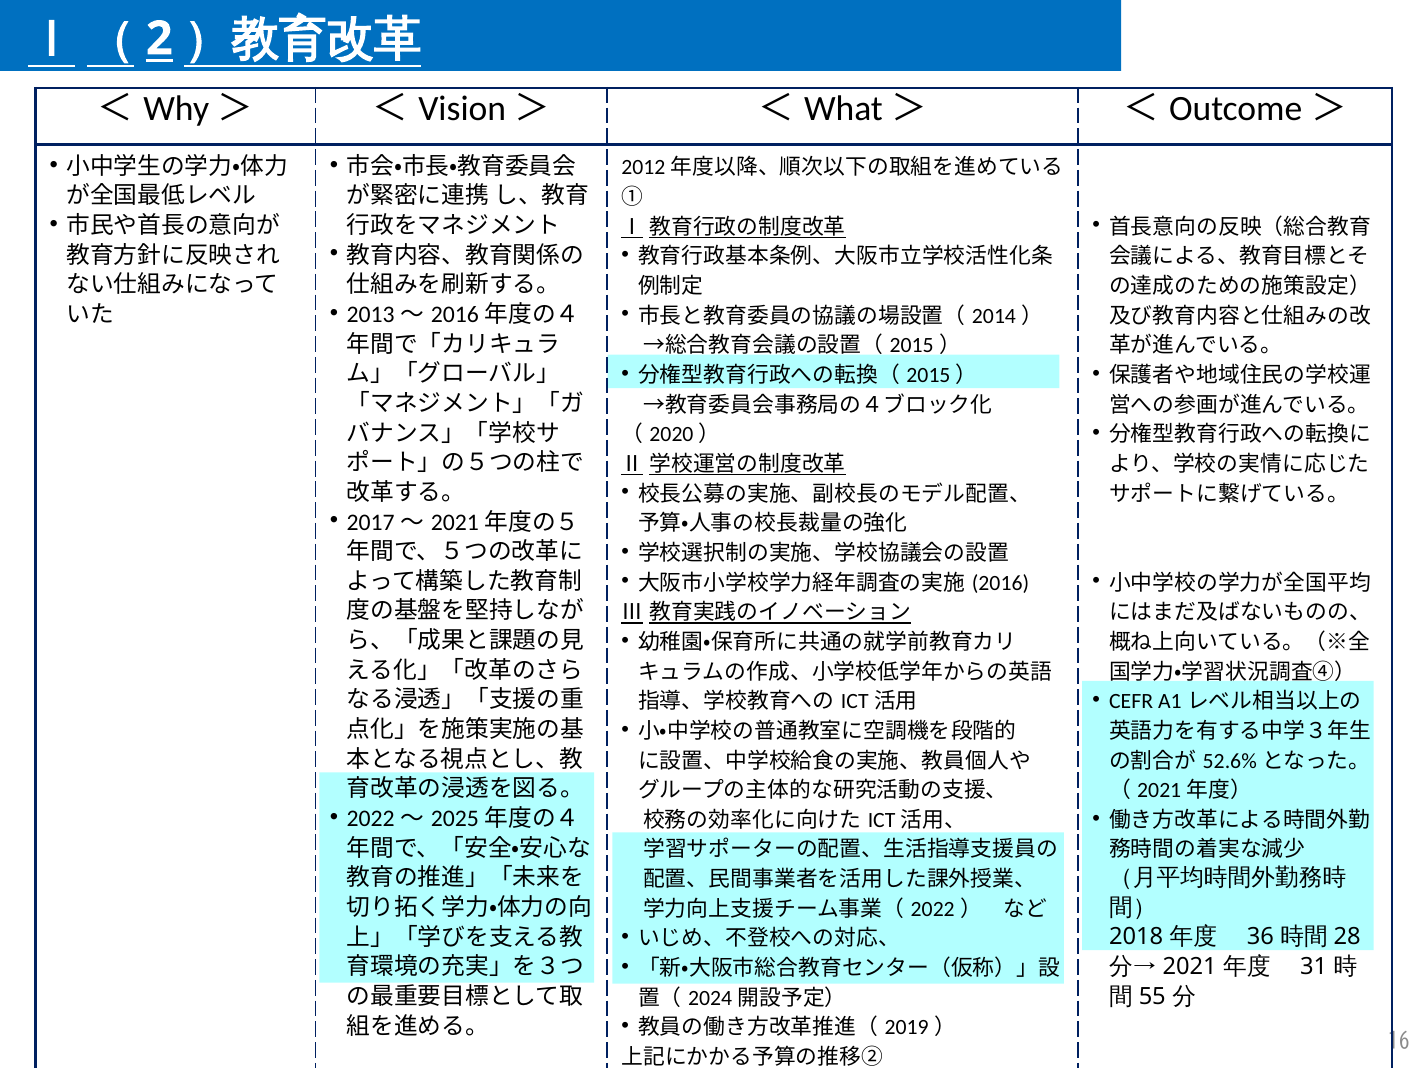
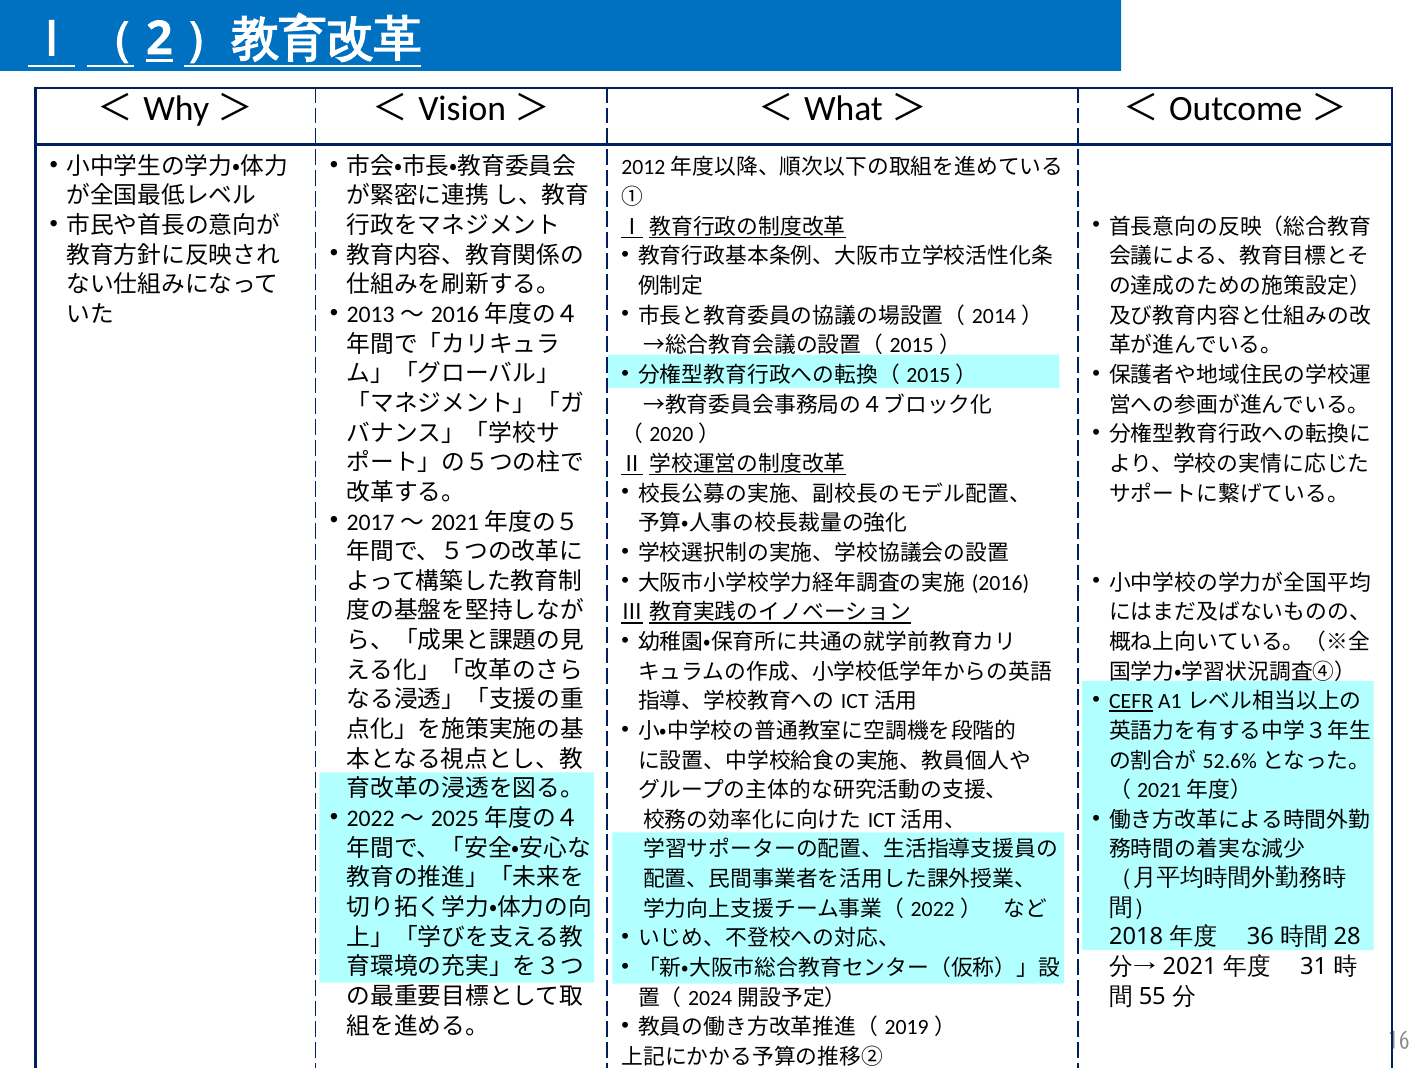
CEFR underline: none -> present
